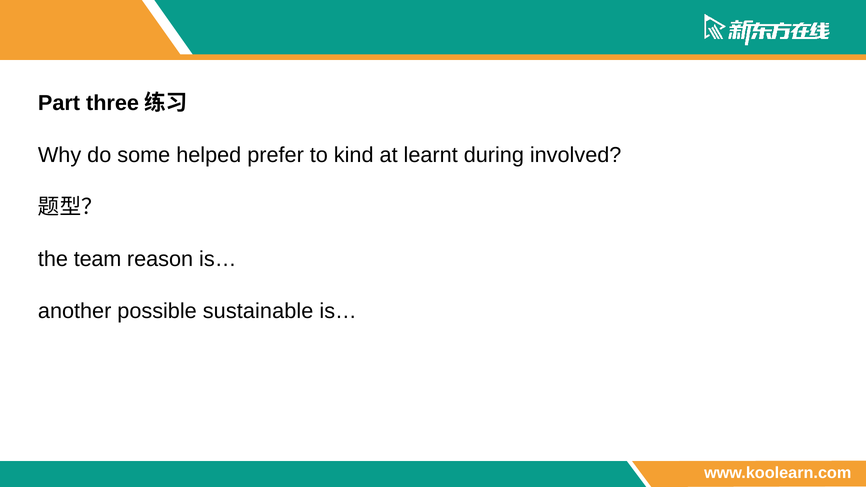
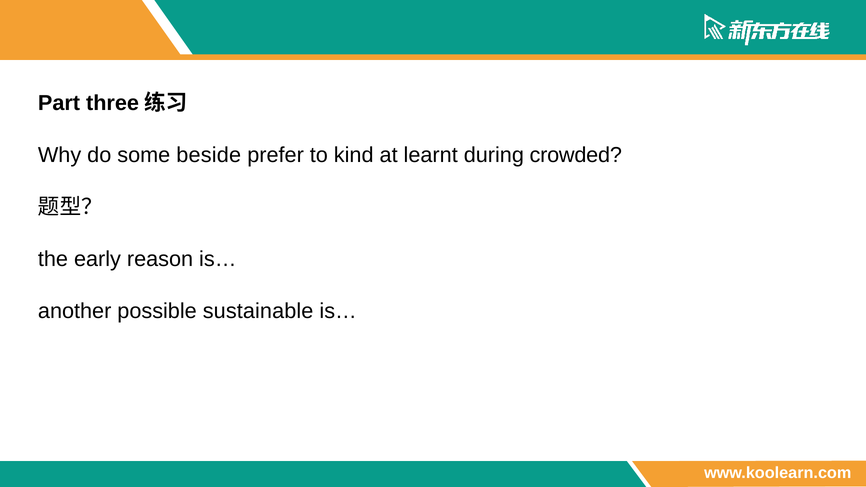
helped: helped -> beside
involved: involved -> crowded
team: team -> early
